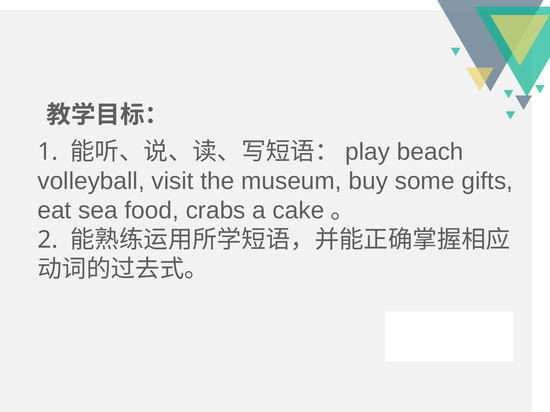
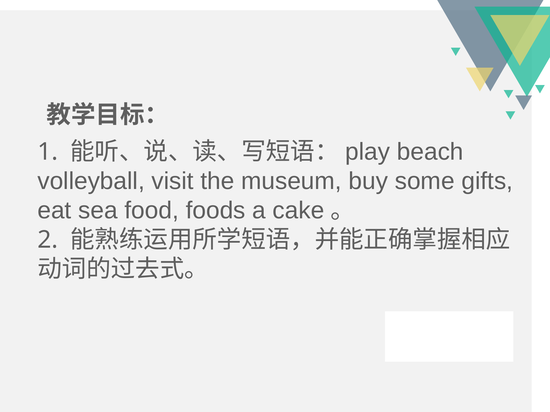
crabs: crabs -> foods
